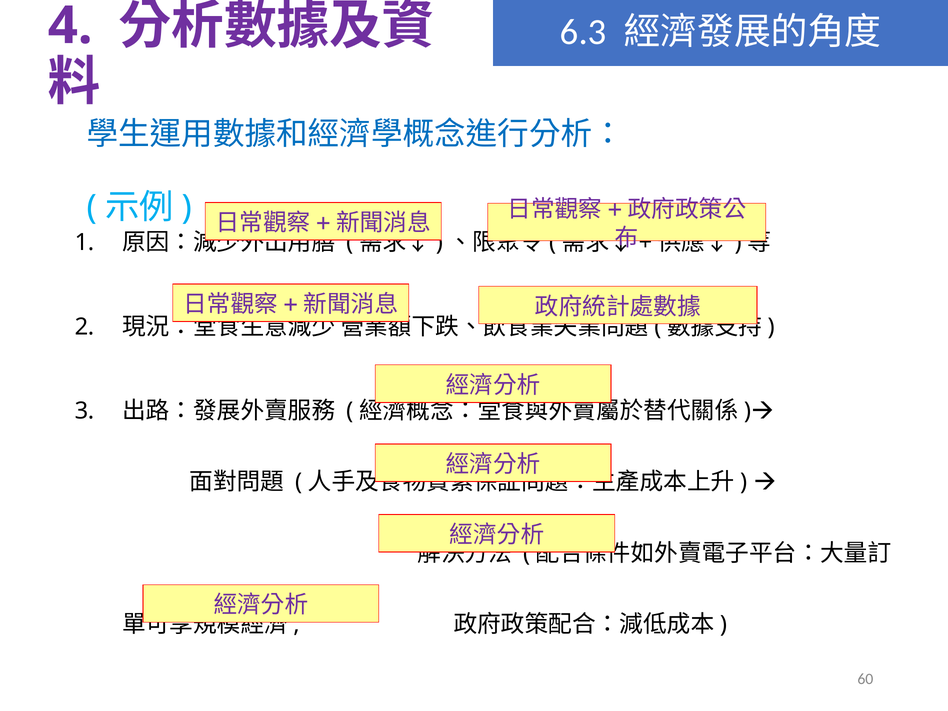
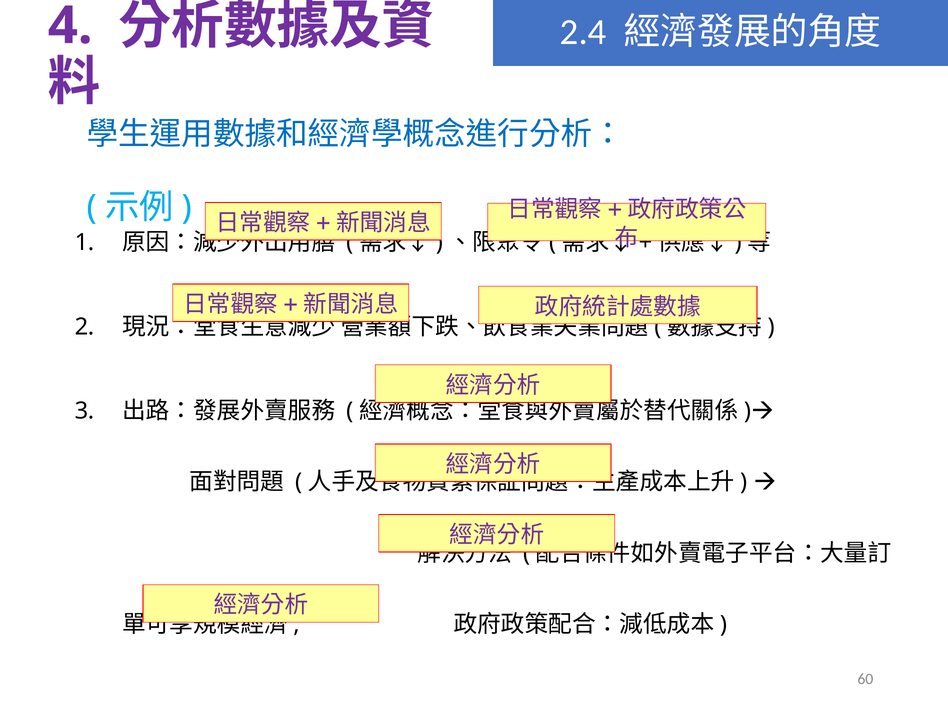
6.3: 6.3 -> 2.4
